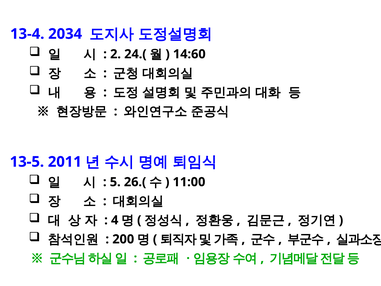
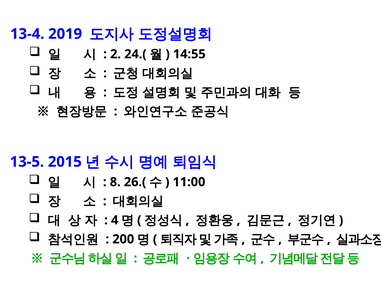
2034: 2034 -> 2019
14:60: 14:60 -> 14:55
2011: 2011 -> 2015
5: 5 -> 8
